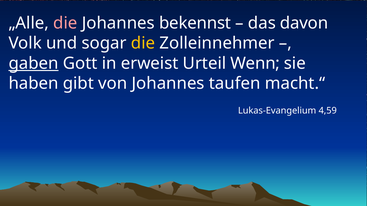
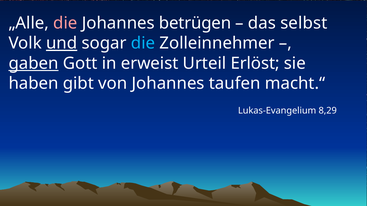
bekennst: bekennst -> betrügen
davon: davon -> selbst
und underline: none -> present
die at (143, 43) colour: yellow -> light blue
Wenn: Wenn -> Erlöst
4,59: 4,59 -> 8,29
